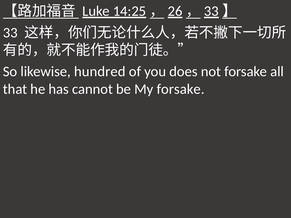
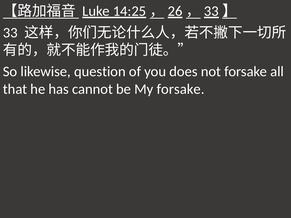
hundred: hundred -> question
